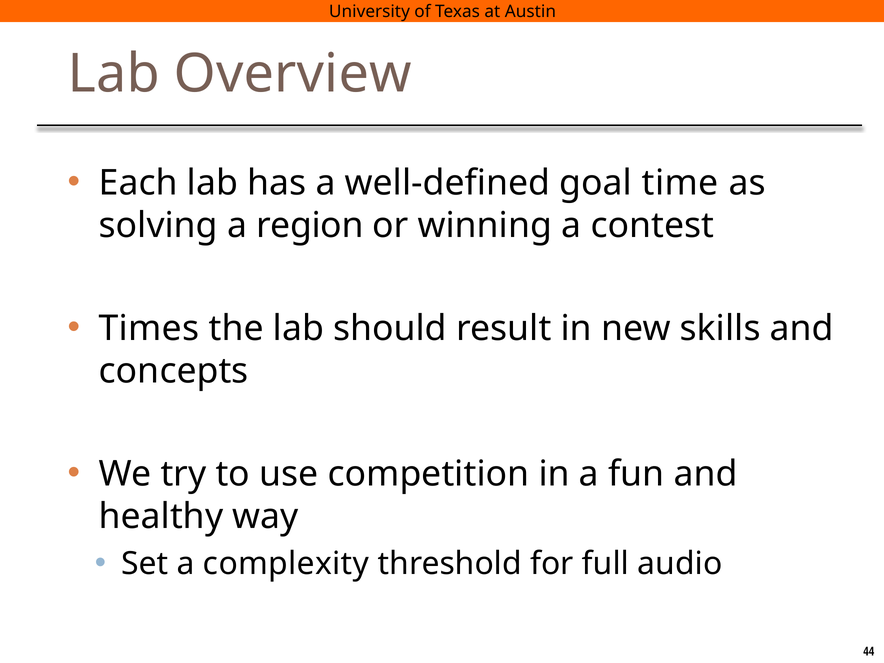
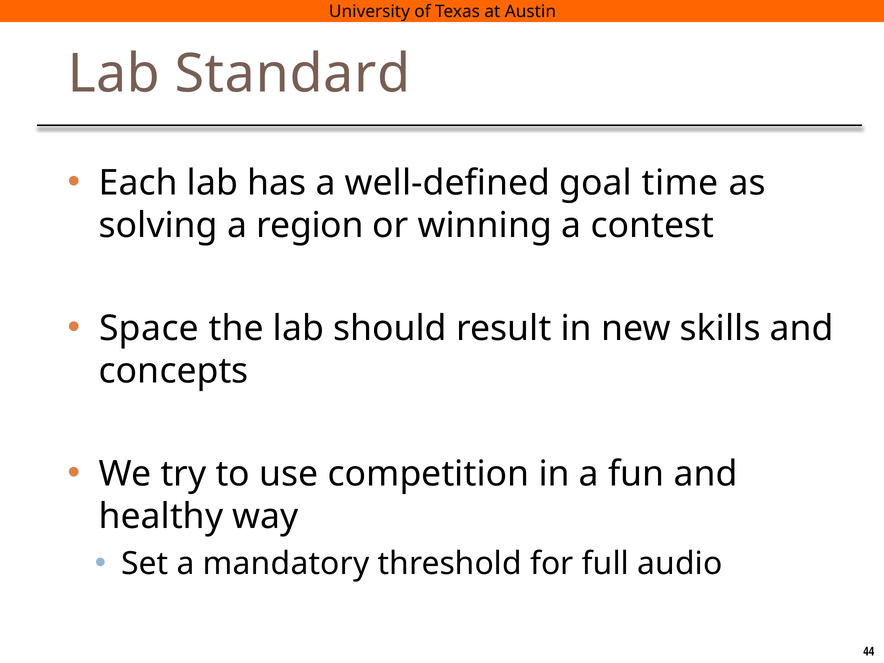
Overview: Overview -> Standard
Times: Times -> Space
complexity: complexity -> mandatory
